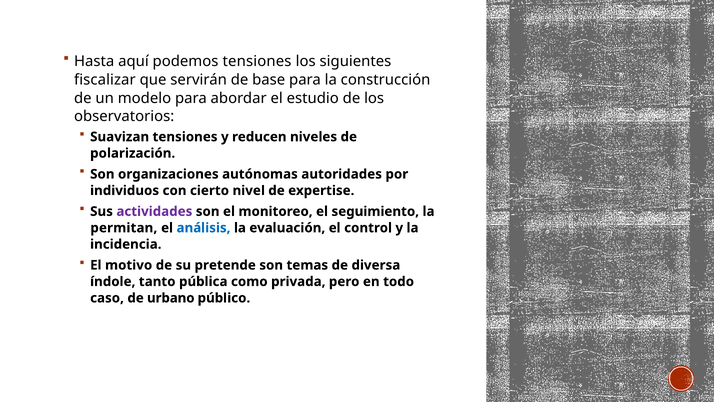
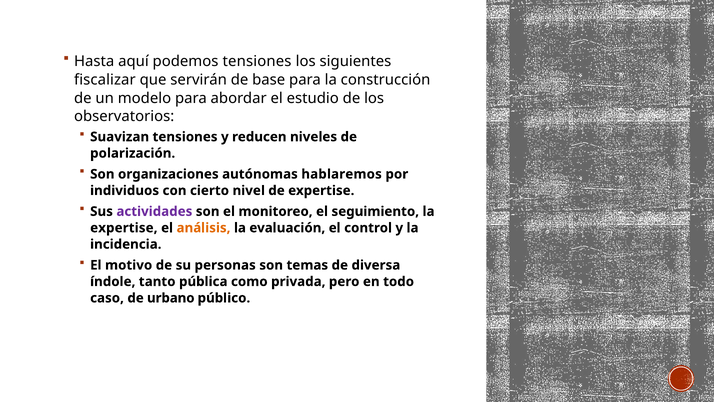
autoridades: autoridades -> hablaremos
permitan at (124, 228): permitan -> expertise
análisis colour: blue -> orange
pretende: pretende -> personas
